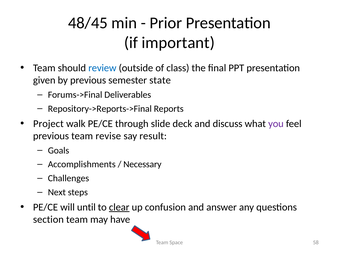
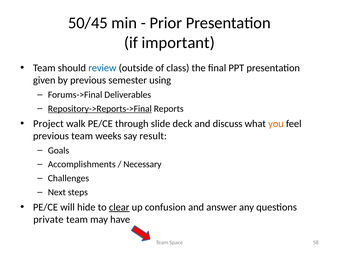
48/45: 48/45 -> 50/45
state: state -> using
Repository->Reports->Final underline: none -> present
you colour: purple -> orange
revise: revise -> weeks
until: until -> hide
section: section -> private
